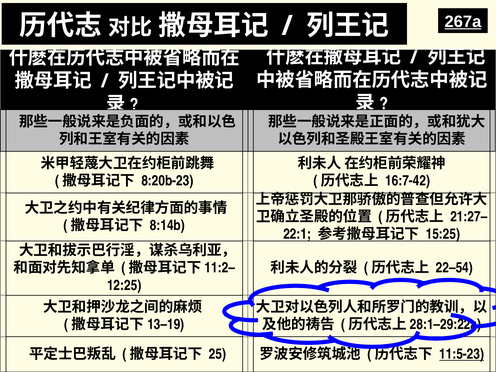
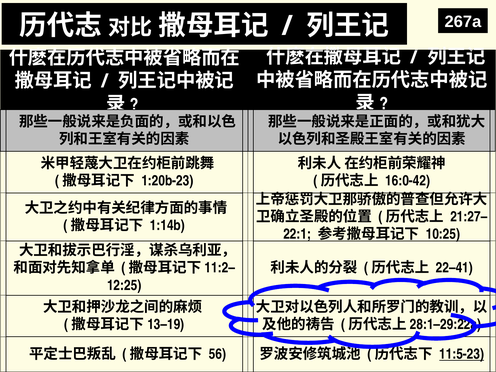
267a underline: present -> none
8:20b-23: 8:20b-23 -> 1:20b-23
16:7-42: 16:7-42 -> 16:0-42
8:14b: 8:14b -> 1:14b
15:25: 15:25 -> 10:25
22–54: 22–54 -> 22–41
25: 25 -> 56
